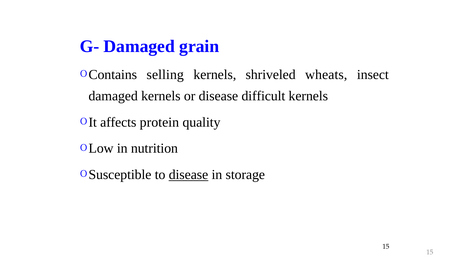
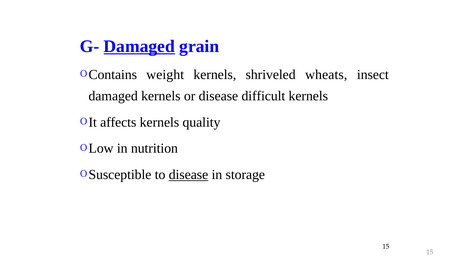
Damaged at (139, 46) underline: none -> present
selling: selling -> weight
affects protein: protein -> kernels
